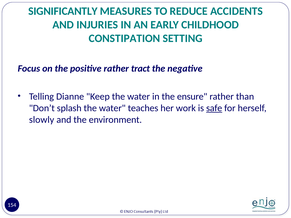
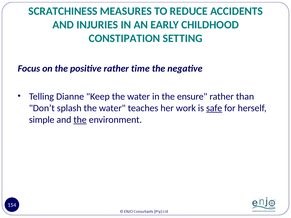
SIGNIFICANTLY: SIGNIFICANTLY -> SCRATCHINESS
tract: tract -> time
slowly: slowly -> simple
the at (80, 120) underline: none -> present
